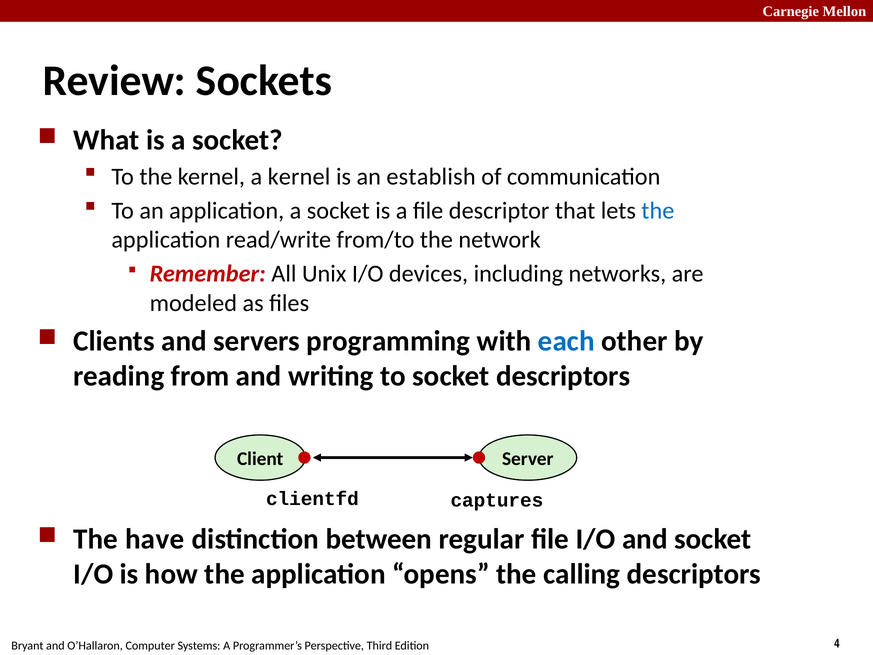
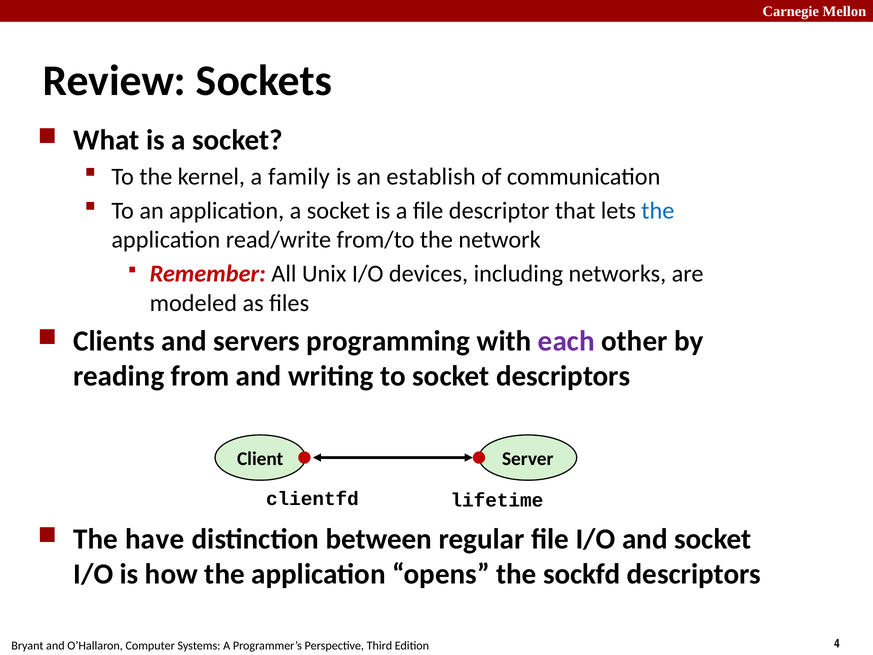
a kernel: kernel -> family
each colour: blue -> purple
captures: captures -> lifetime
calling: calling -> sockfd
